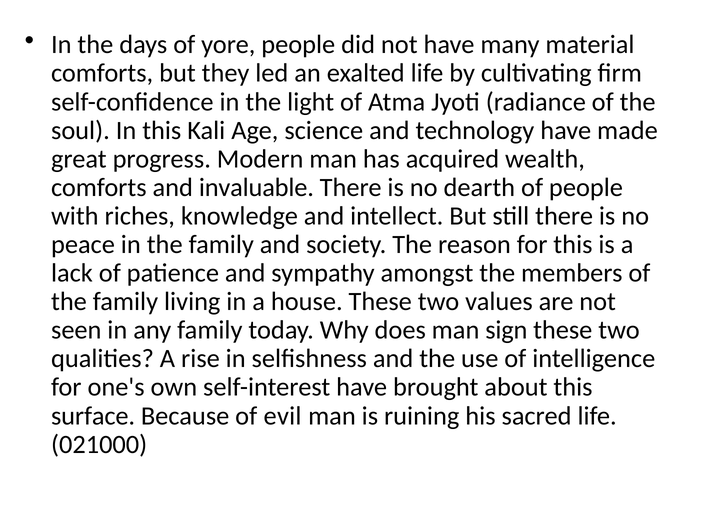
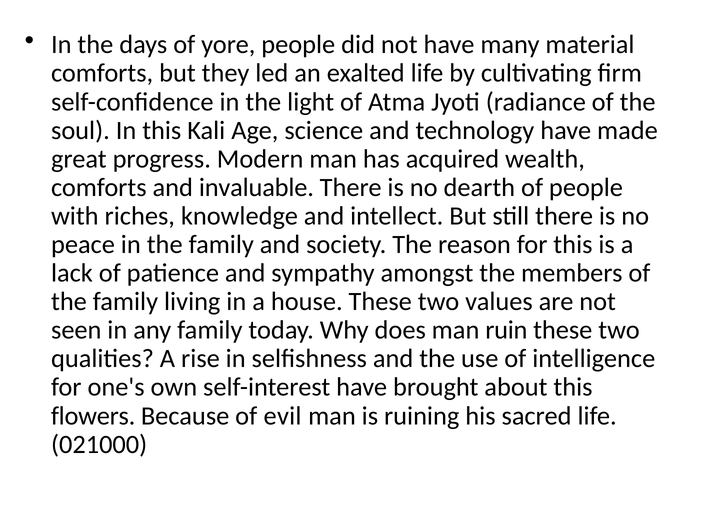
sign: sign -> ruin
surface: surface -> flowers
